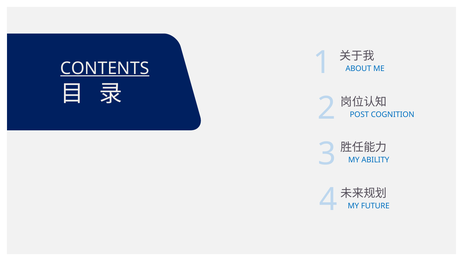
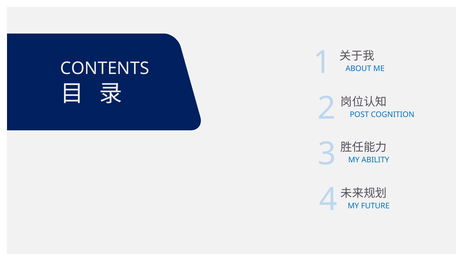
CONTENTS underline: present -> none
